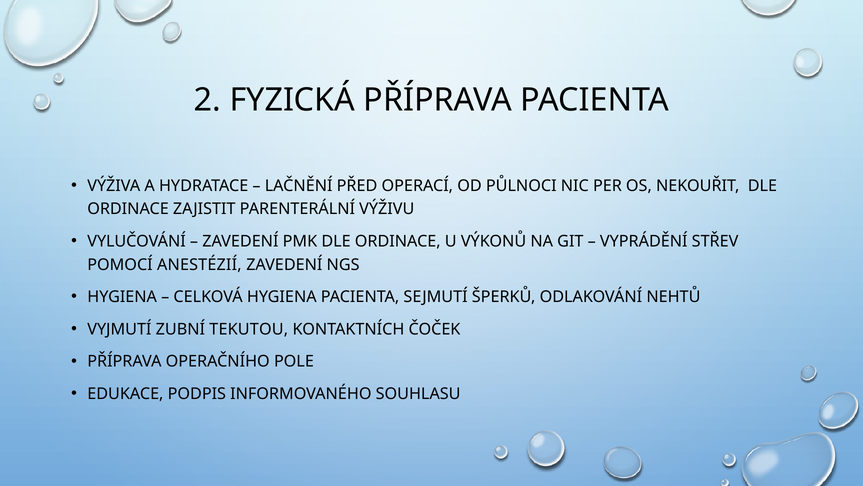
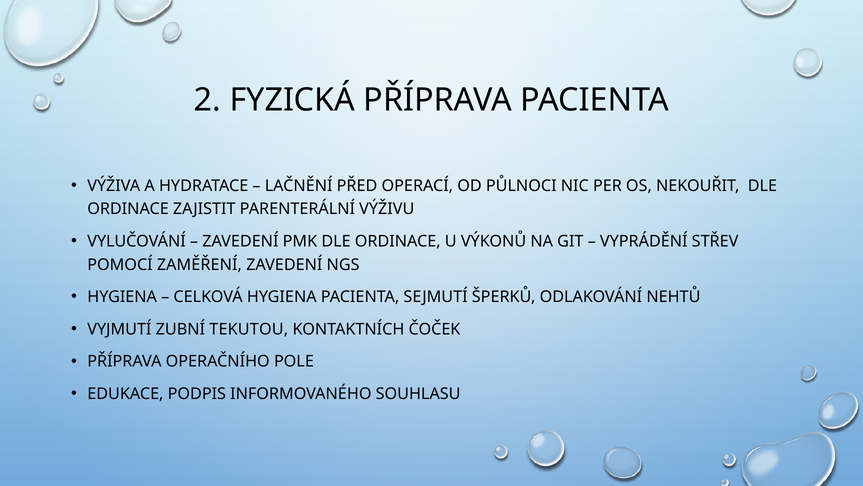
ANESTÉZIÍ: ANESTÉZIÍ -> ZAMĚŘENÍ
